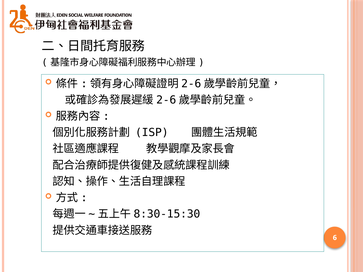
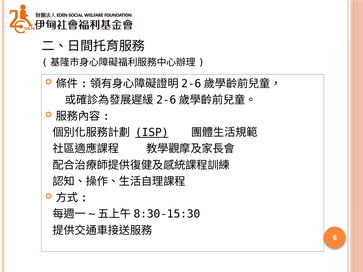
ISP underline: none -> present
